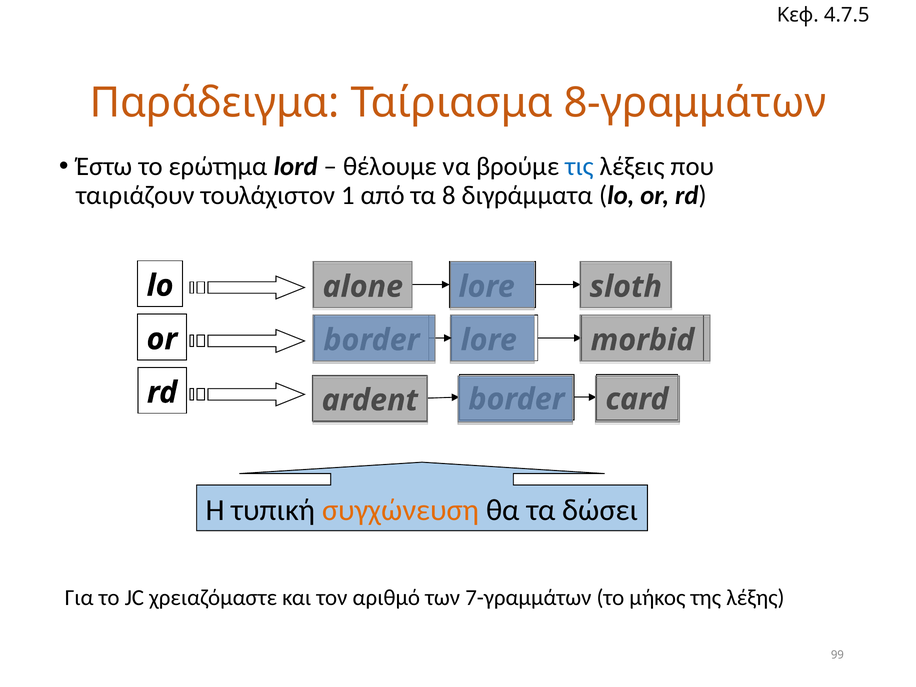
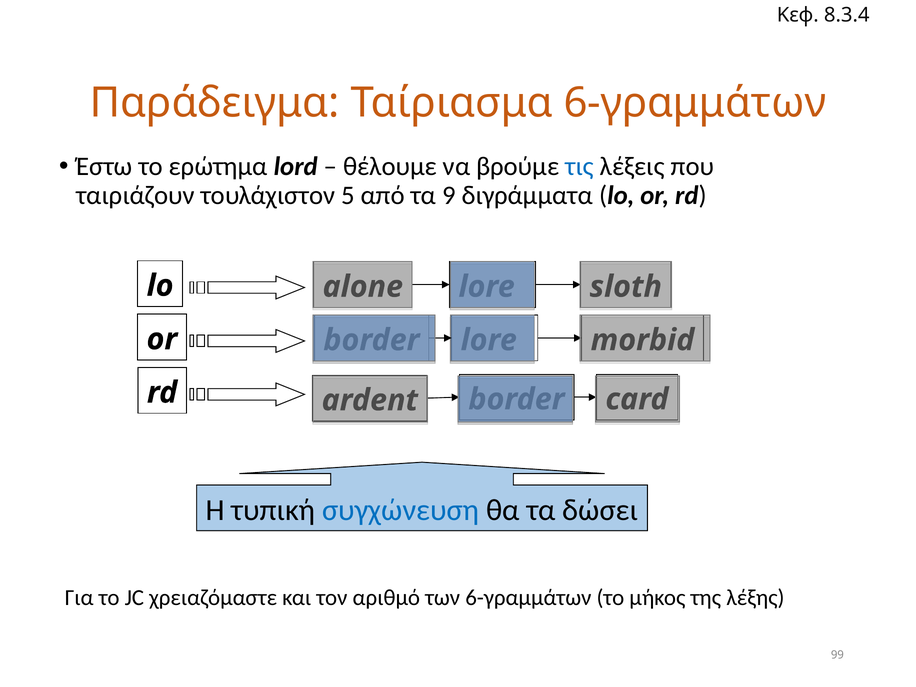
4.7.5: 4.7.5 -> 8.3.4
Ταίριασμα 8-γραμμάτων: 8-γραμμάτων -> 6-γραμμάτων
1: 1 -> 5
8: 8 -> 9
συγχώνευση colour: orange -> blue
των 7-γραμμάτων: 7-γραμμάτων -> 6-γραμμάτων
